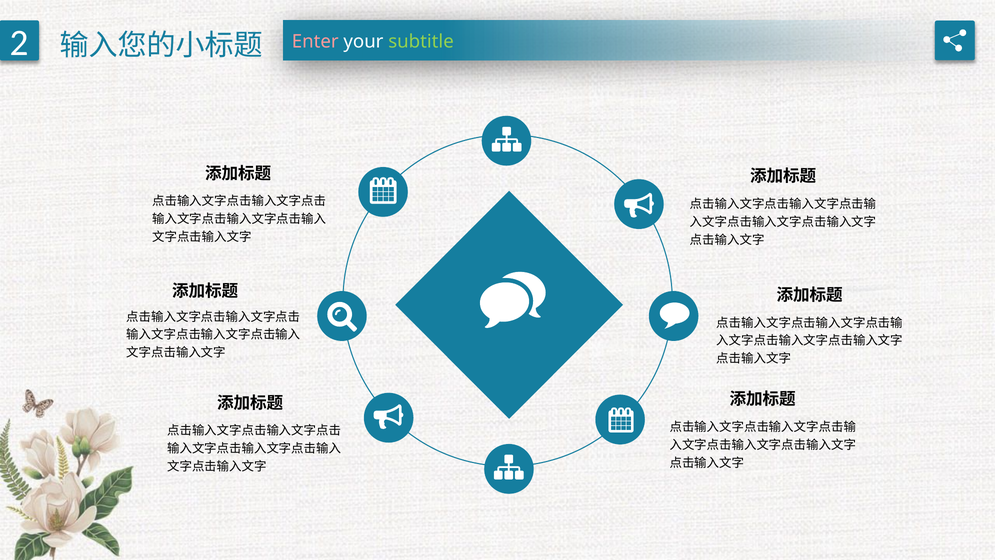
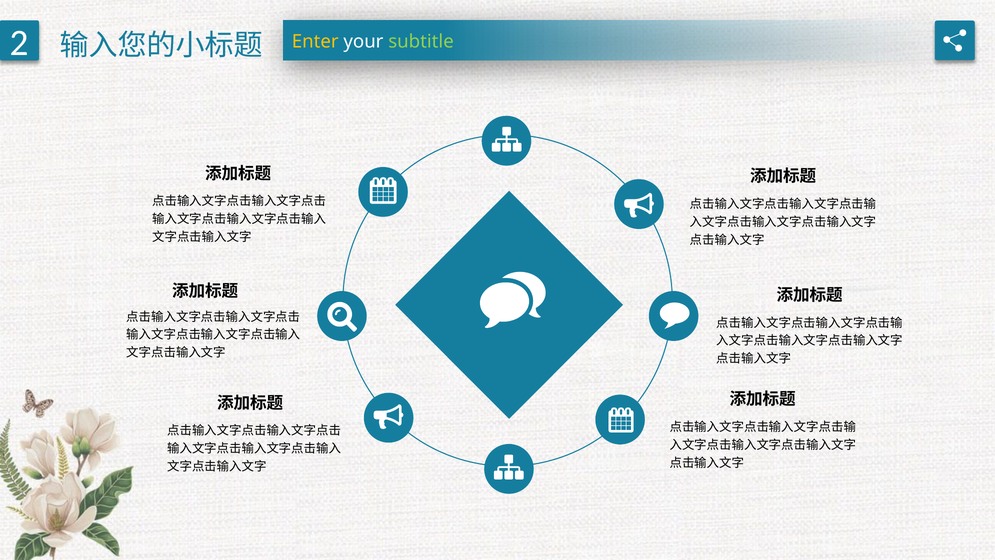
Enter colour: pink -> yellow
